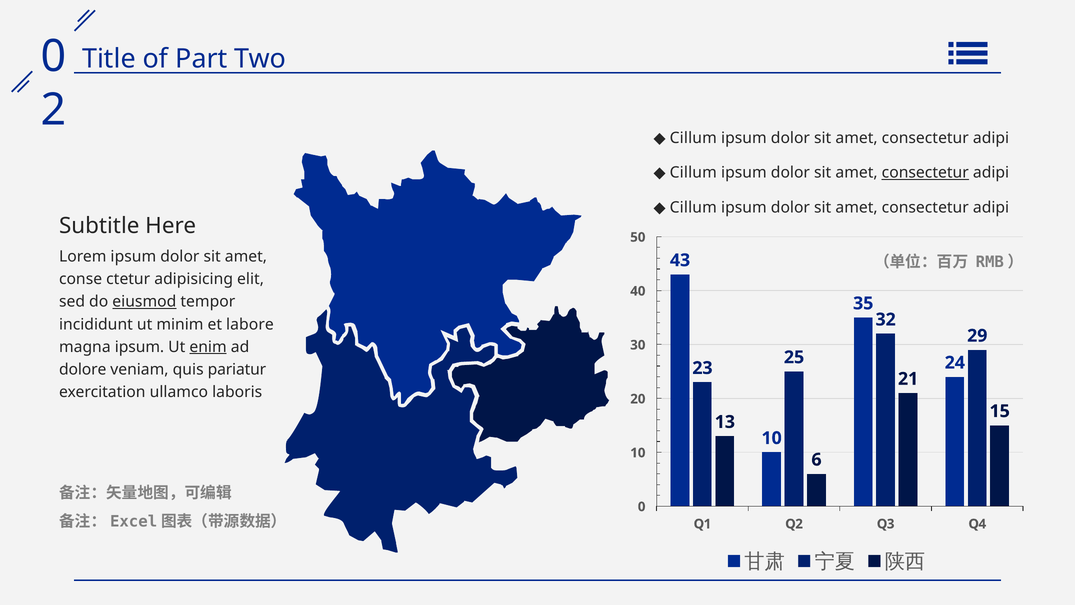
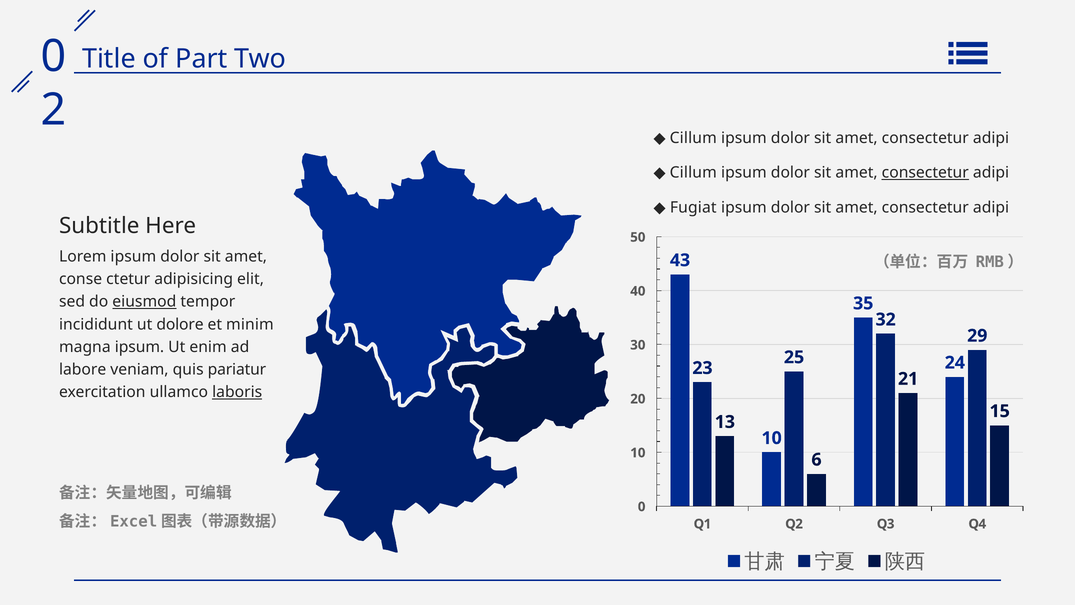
Cillum at (693, 207): Cillum -> Fugiat
minim: minim -> dolore
labore: labore -> minim
enim underline: present -> none
dolore: dolore -> labore
laboris underline: none -> present
